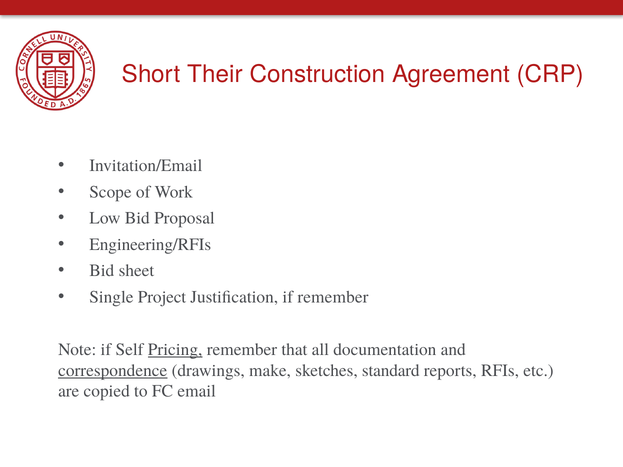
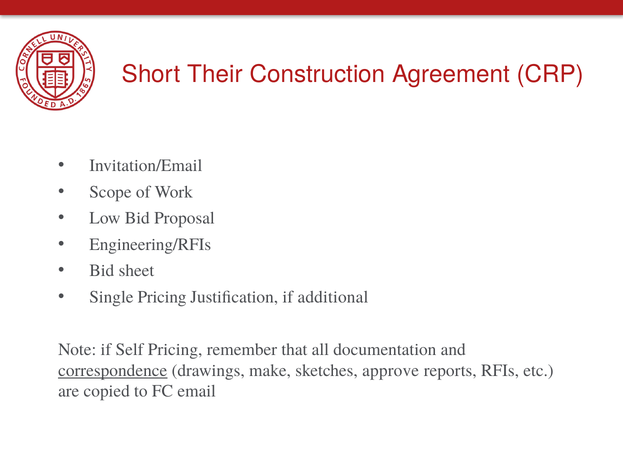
Single Project: Project -> Pricing
if remember: remember -> additional
Pricing at (175, 350) underline: present -> none
standard: standard -> approve
